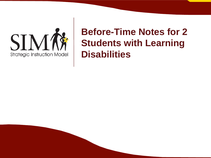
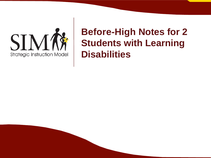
Before-Time: Before-Time -> Before-High
